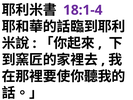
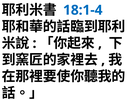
18:1-4 colour: purple -> blue
